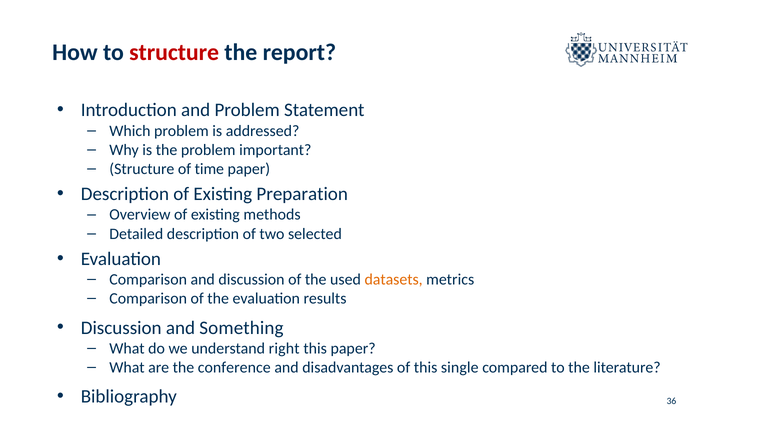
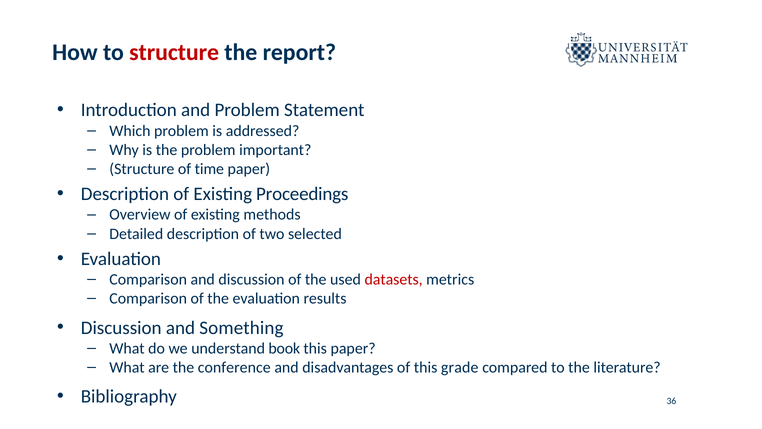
Preparation: Preparation -> Proceedings
datasets colour: orange -> red
right: right -> book
single: single -> grade
